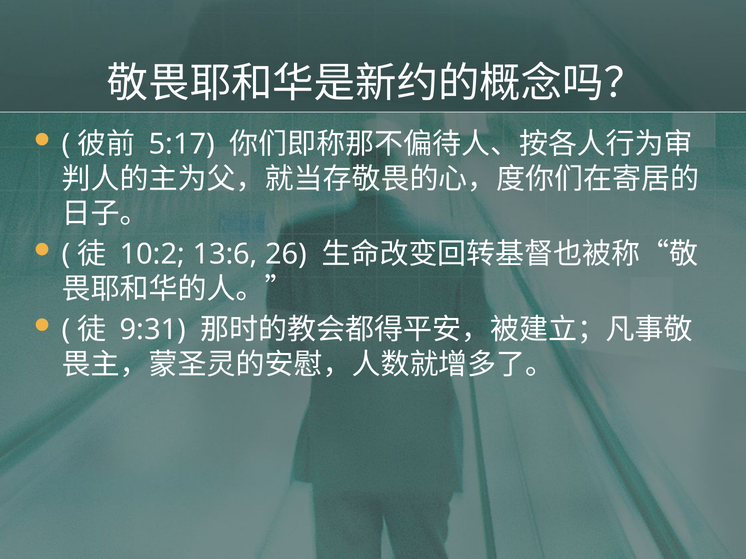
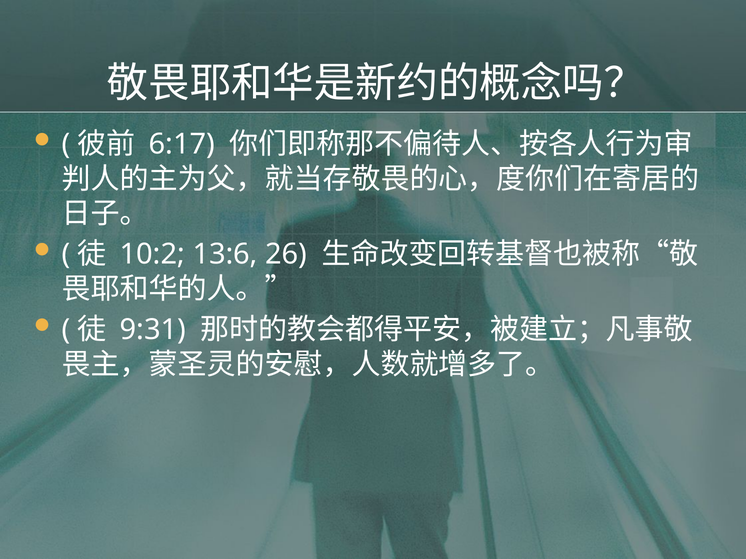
5:17: 5:17 -> 6:17
